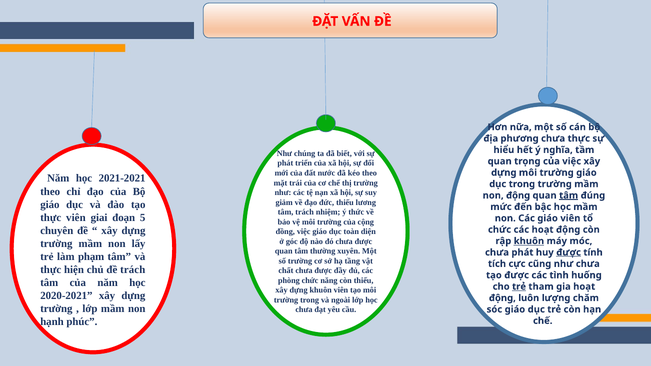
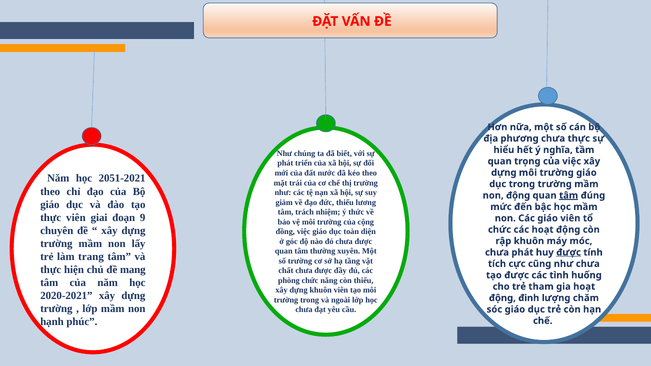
2021-2021: 2021-2021 -> 2051-2021
5: 5 -> 9
khuôn at (529, 241) underline: present -> none
phạm: phạm -> trang
đề trách: trách -> mang
trẻ at (519, 287) underline: present -> none
luôn: luôn -> định
